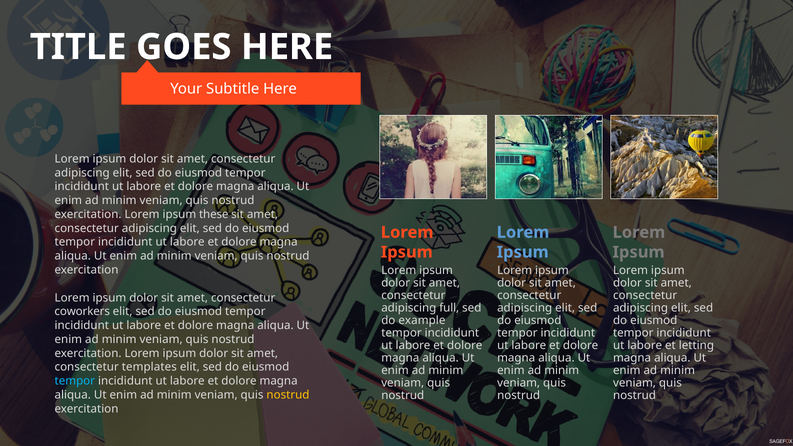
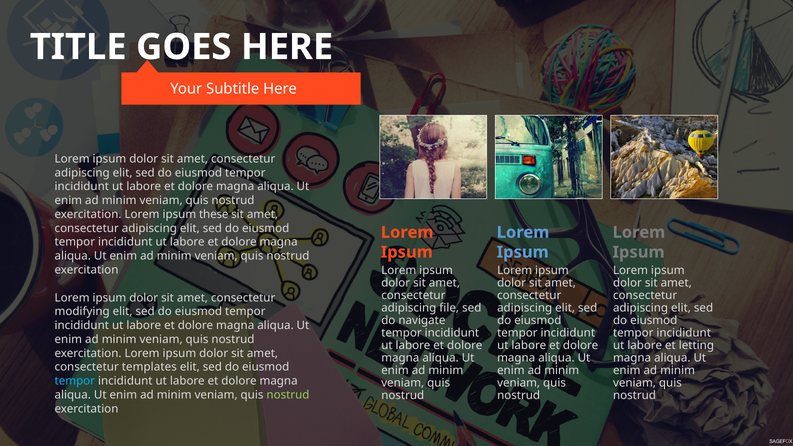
full: full -> file
coworkers: coworkers -> modifying
example: example -> navigate
nostrud at (288, 395) colour: yellow -> light green
